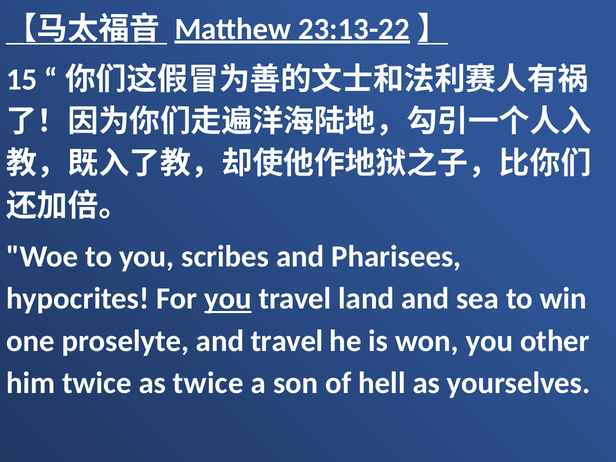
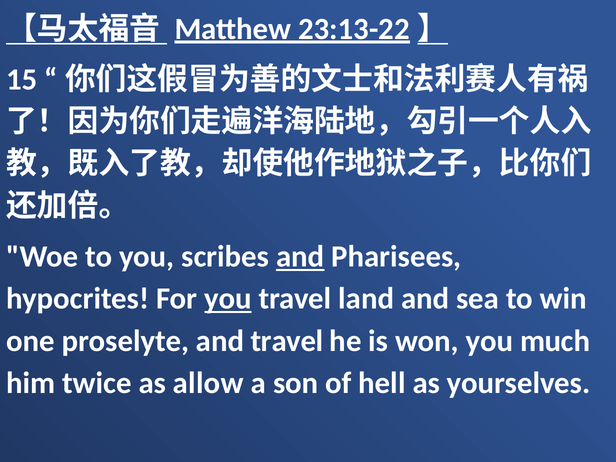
and at (300, 257) underline: none -> present
other: other -> much
as twice: twice -> allow
